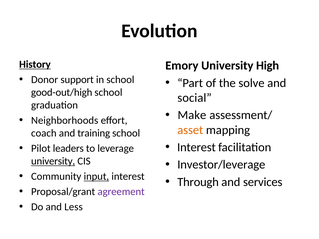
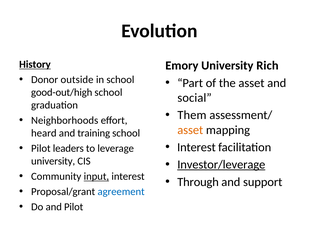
High: High -> Rich
support: support -> outside
the solve: solve -> asset
Make: Make -> Them
coach: coach -> heard
university at (53, 161) underline: present -> none
Investor/leverage underline: none -> present
services: services -> support
agreement colour: purple -> blue
and Less: Less -> Pilot
